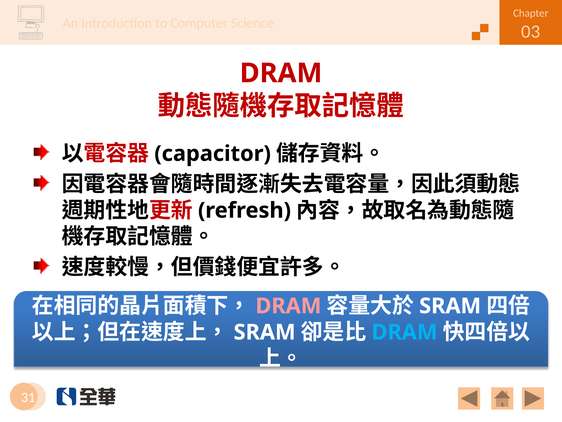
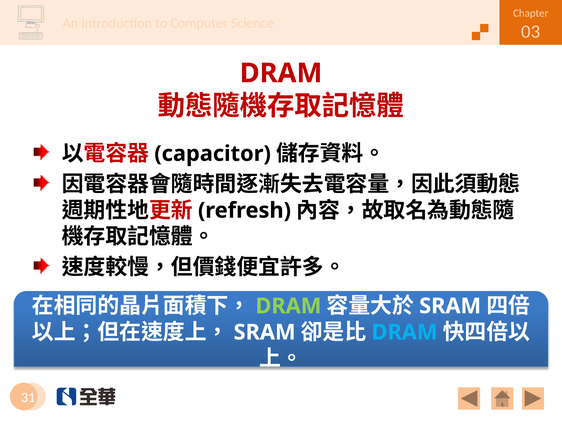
DRAM at (288, 306) colour: pink -> light green
